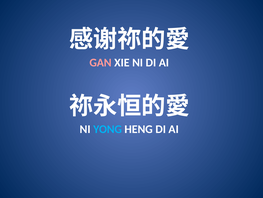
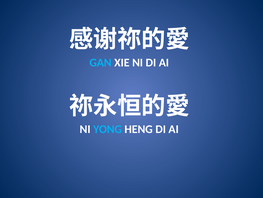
GAN colour: pink -> light blue
